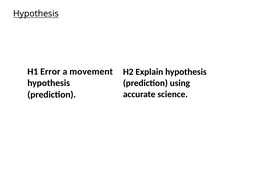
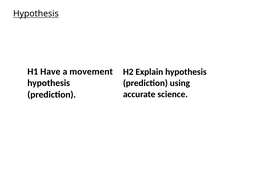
Error: Error -> Have
